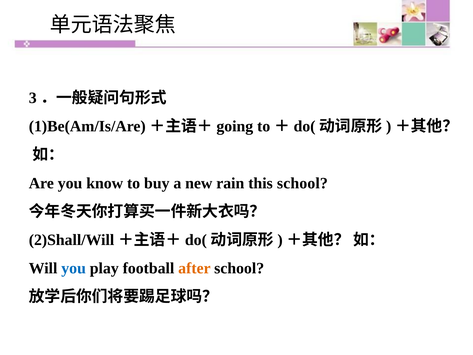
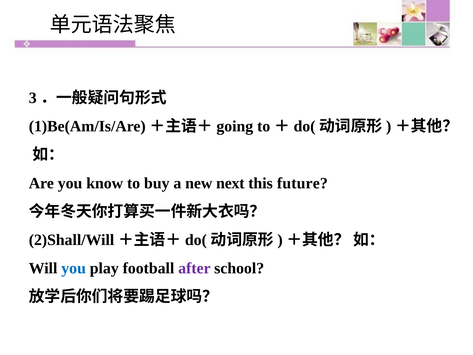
rain: rain -> next
this school: school -> future
after colour: orange -> purple
